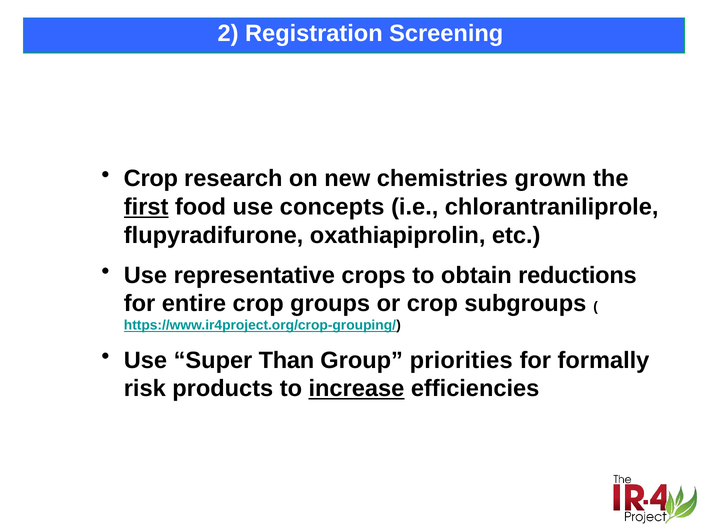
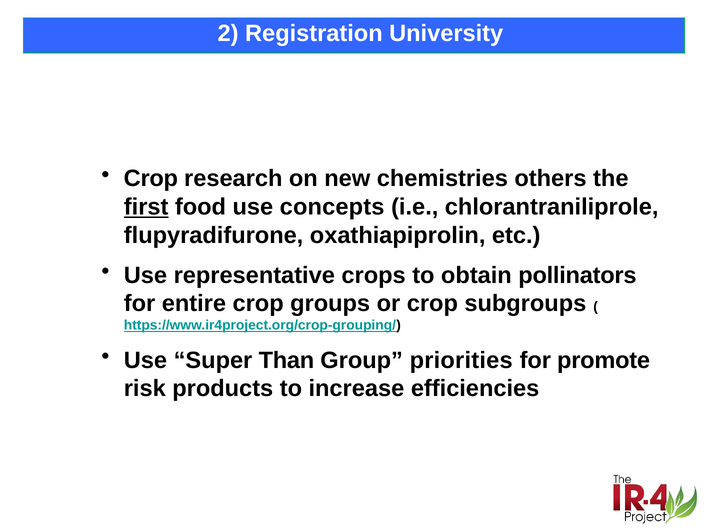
Screening: Screening -> University
grown: grown -> others
reductions: reductions -> pollinators
formally: formally -> promote
increase underline: present -> none
